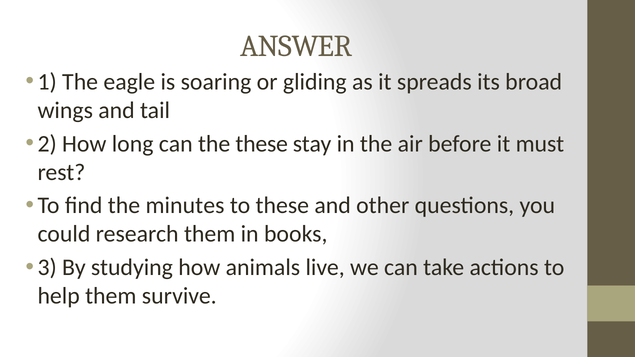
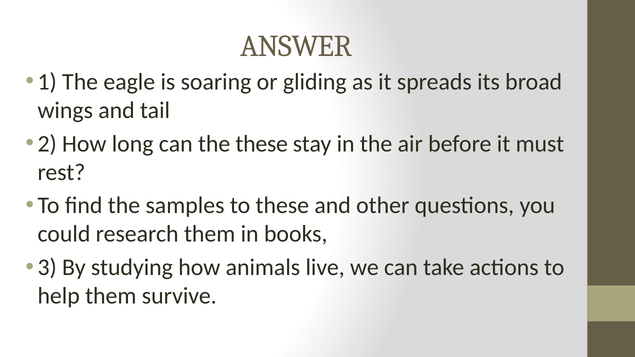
minutes: minutes -> samples
